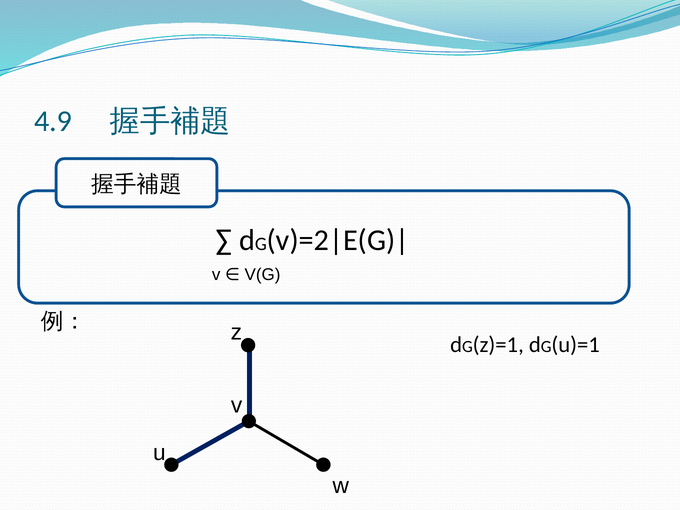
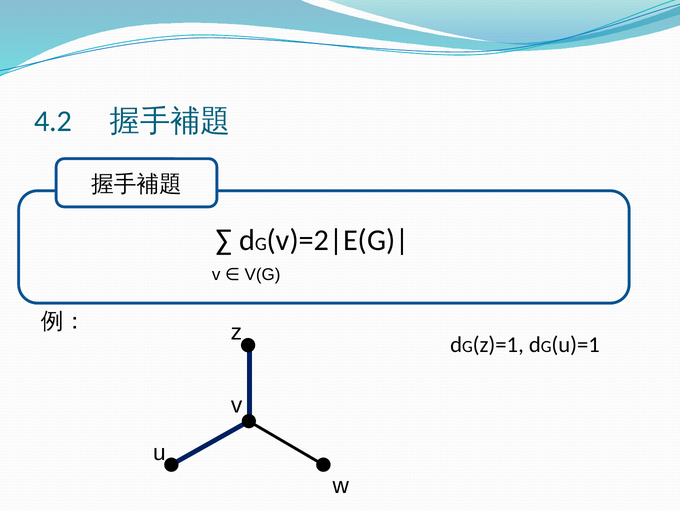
4.9: 4.9 -> 4.2
